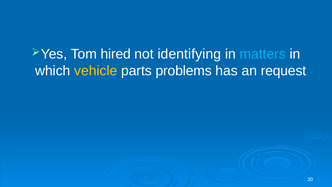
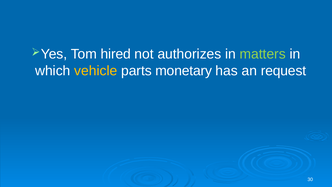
identifying: identifying -> authorizes
matters colour: light blue -> light green
problems: problems -> monetary
